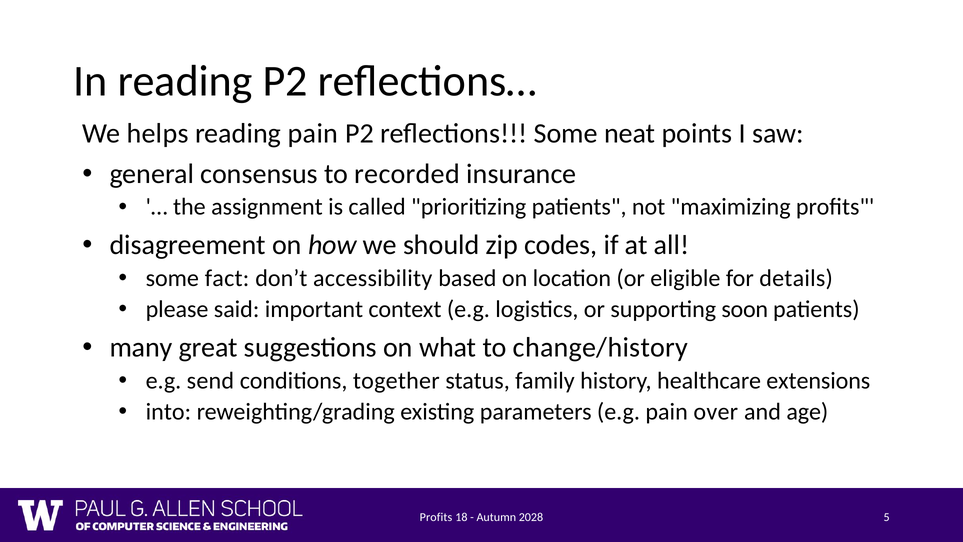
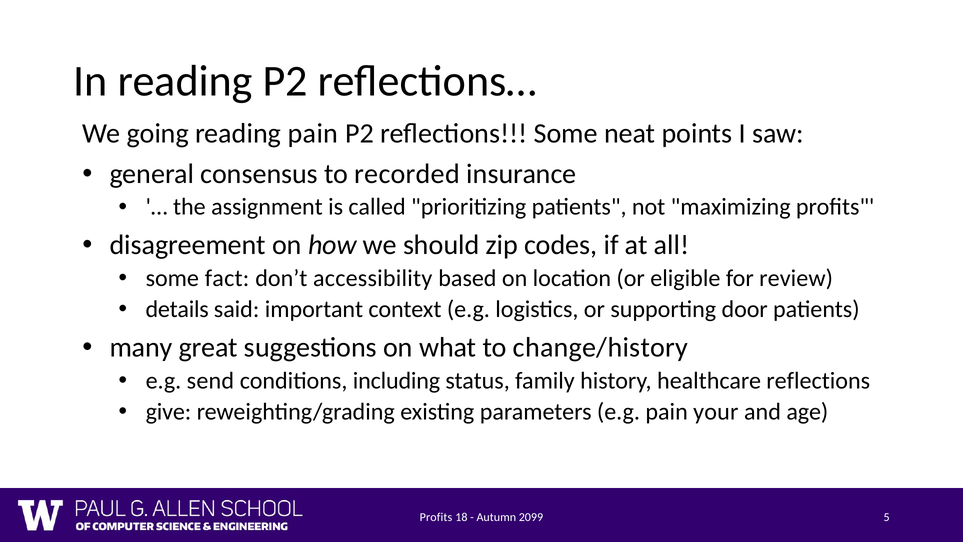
helps: helps -> going
details: details -> review
please: please -> details
soon: soon -> door
together: together -> including
healthcare extensions: extensions -> reflections
into: into -> give
over: over -> your
2028: 2028 -> 2099
